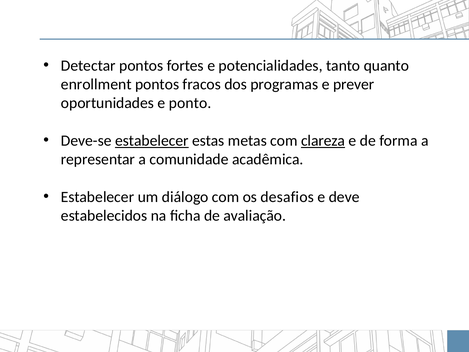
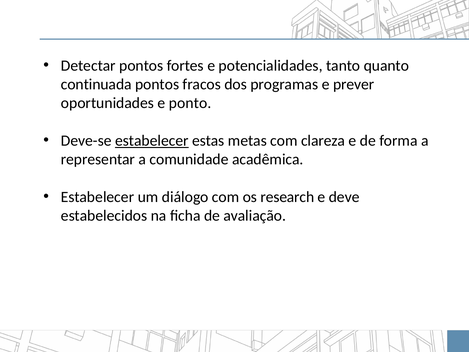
enrollment: enrollment -> continuada
clareza underline: present -> none
desafios: desafios -> research
